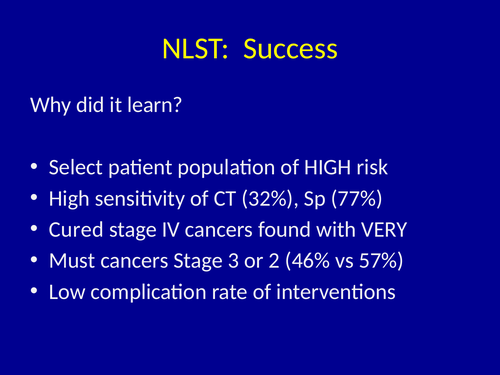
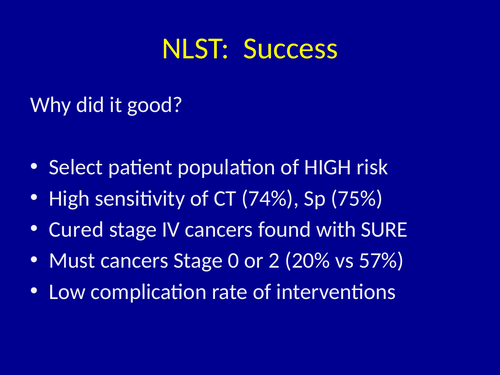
learn: learn -> good
32%: 32% -> 74%
77%: 77% -> 75%
VERY: VERY -> SURE
3: 3 -> 0
46%: 46% -> 20%
